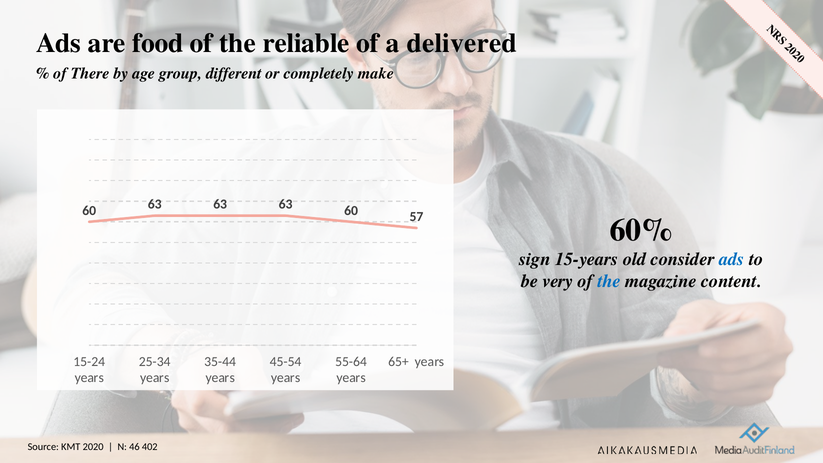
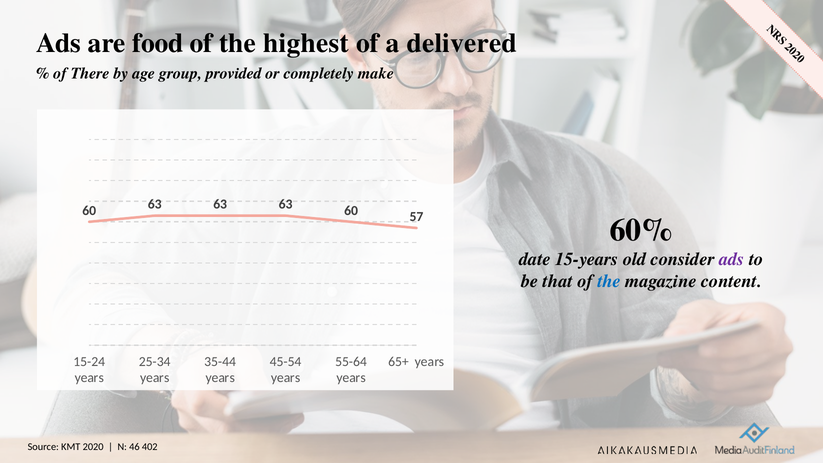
reliable: reliable -> highest
different: different -> provided
sign: sign -> date
ads at (732, 259) colour: blue -> purple
very: very -> that
